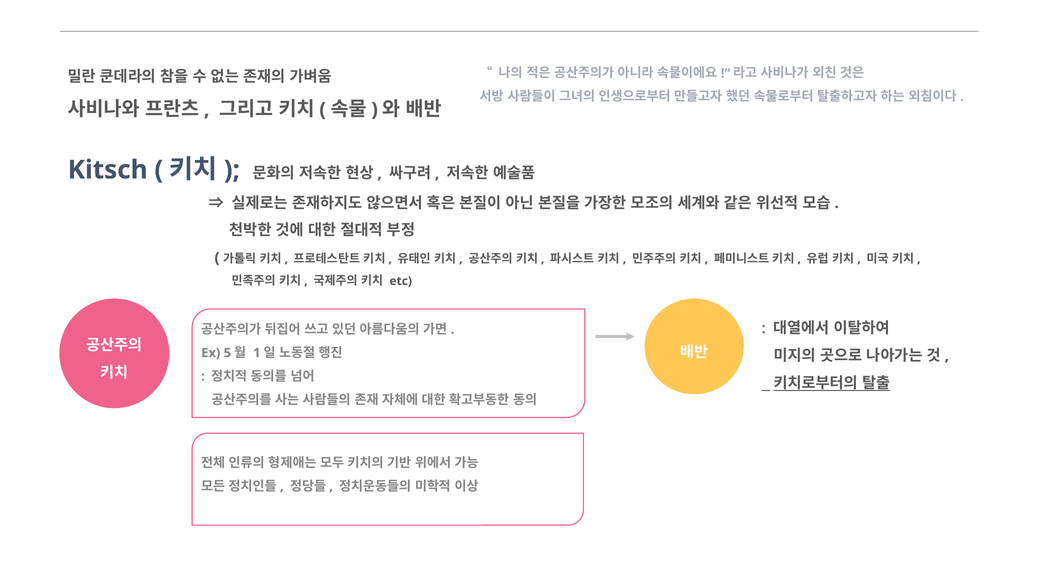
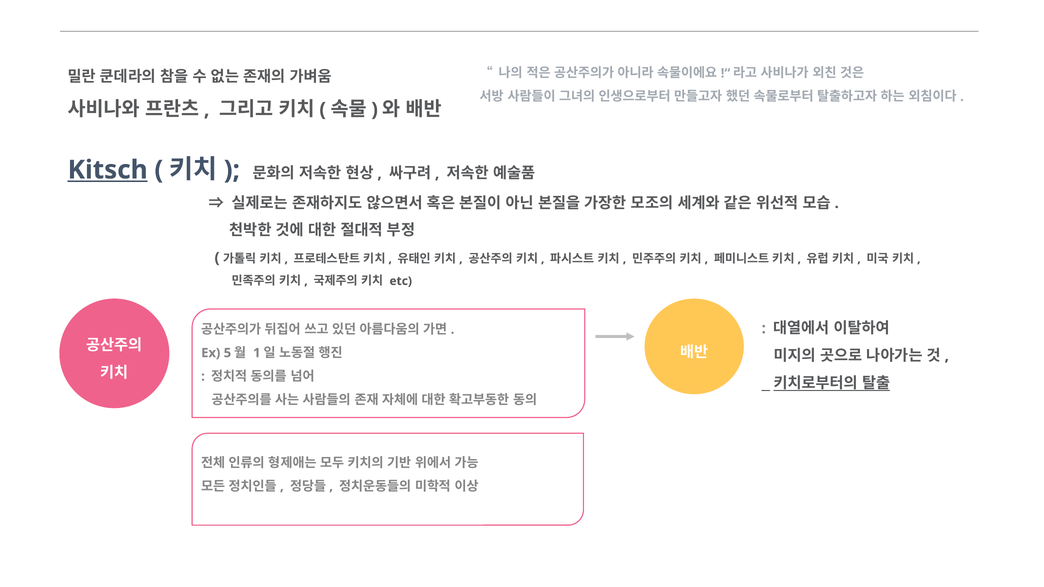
Kitsch underline: none -> present
